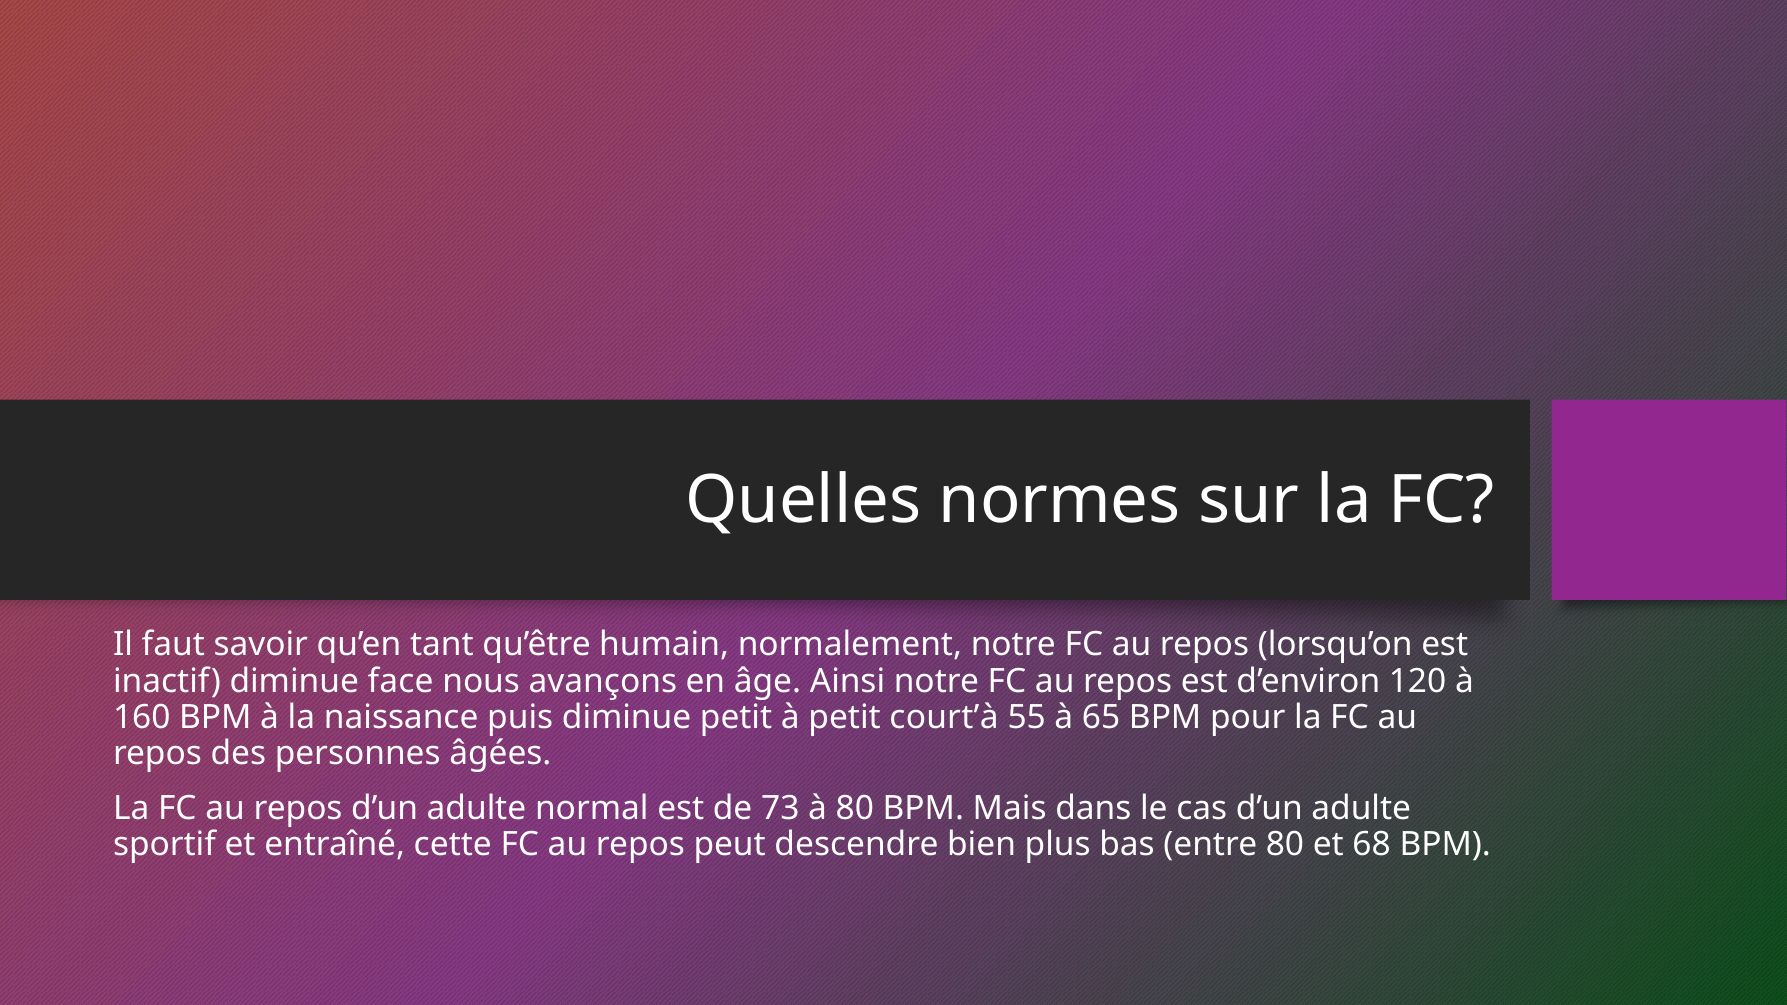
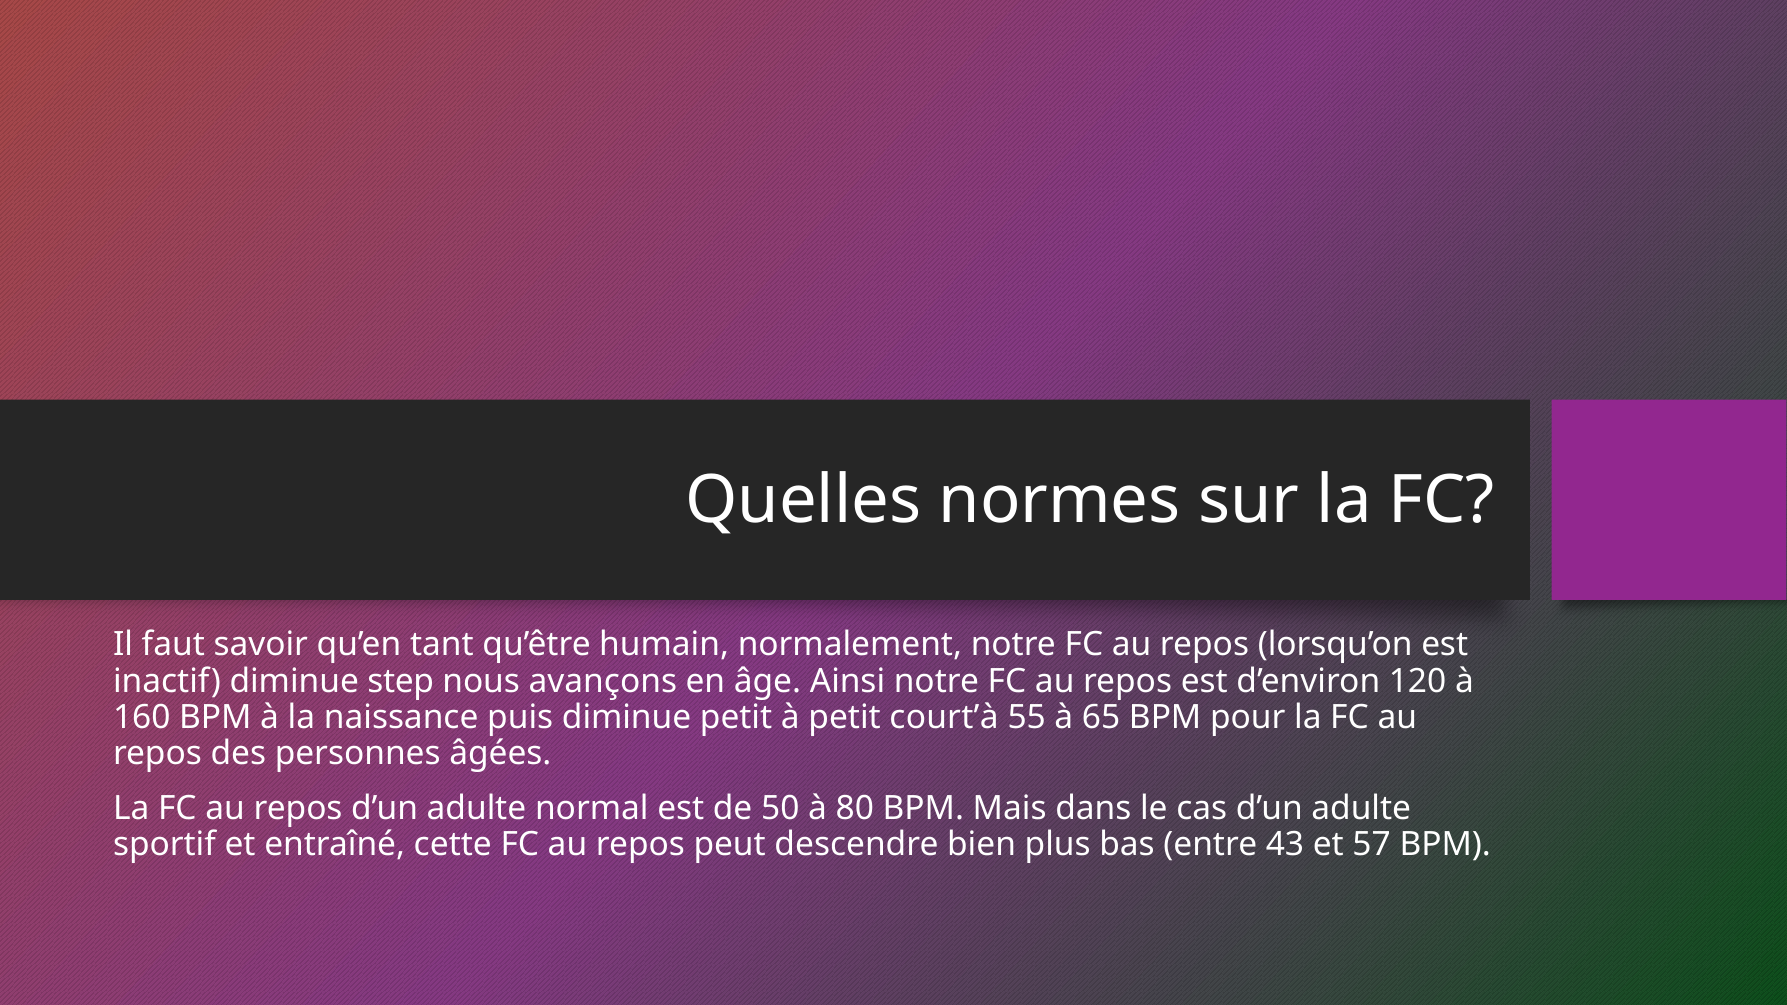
face: face -> step
73: 73 -> 50
entre 80: 80 -> 43
68: 68 -> 57
